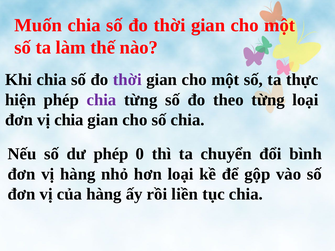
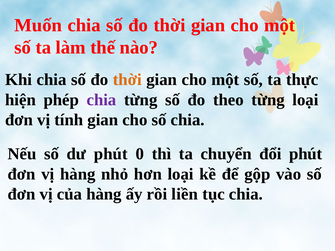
thời at (127, 80) colour: purple -> orange
vị chia: chia -> tính
dư phép: phép -> phút
đổi bình: bình -> phút
